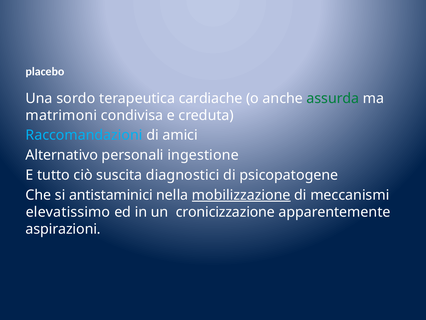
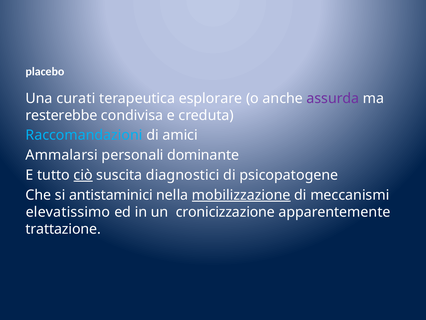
sordo: sordo -> curati
cardiache: cardiache -> esplorare
assurda colour: green -> purple
matrimoni: matrimoni -> resterebbe
Alternativo: Alternativo -> Ammalarsi
ingestione: ingestione -> dominante
ciò underline: none -> present
aspirazioni: aspirazioni -> trattazione
